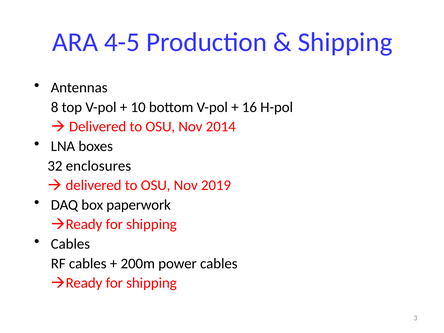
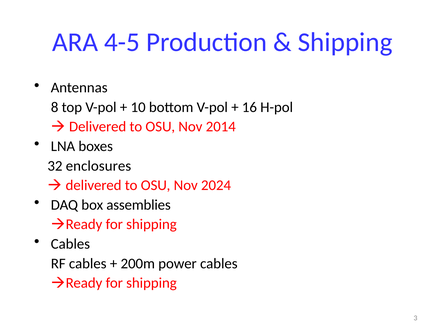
2019: 2019 -> 2024
paperwork: paperwork -> assemblies
